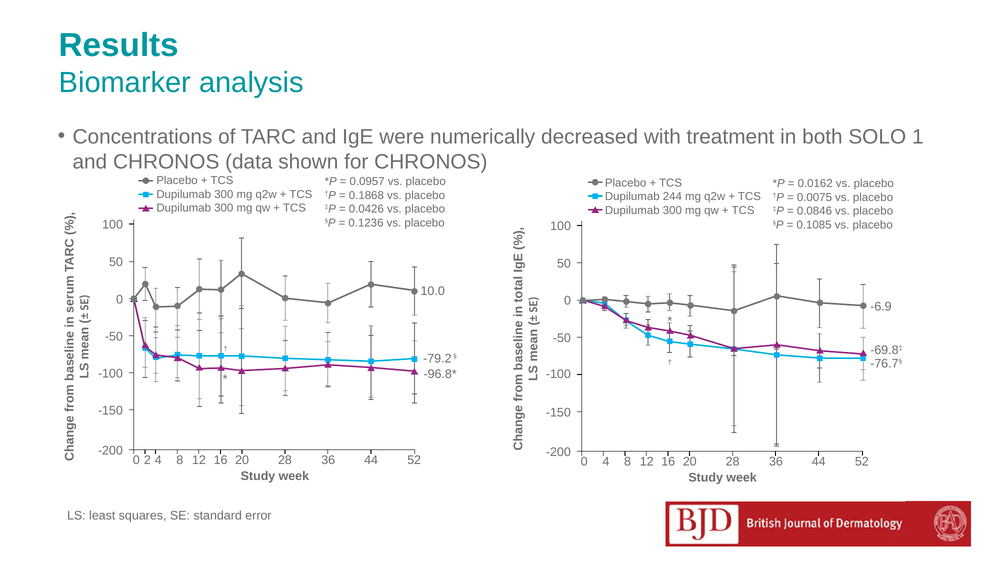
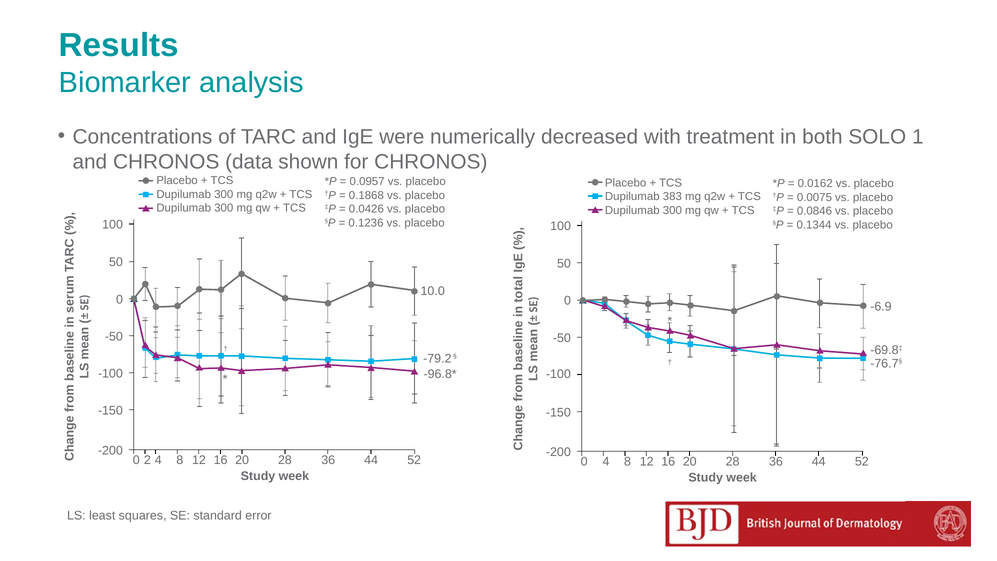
244: 244 -> 383
0.1085: 0.1085 -> 0.1344
